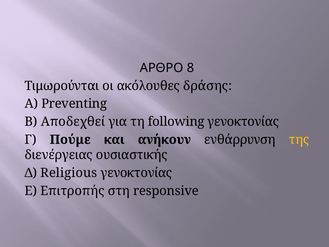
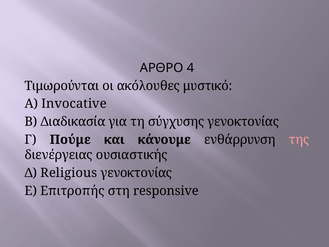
8: 8 -> 4
δράσης: δράσης -> μυστικό
Preventing: Preventing -> Invocative
Αποδεχθεί: Αποδεχθεί -> Διαδικασία
following: following -> σύγχυσης
ανήκουν: ανήκουν -> κάνουμε
της colour: yellow -> pink
